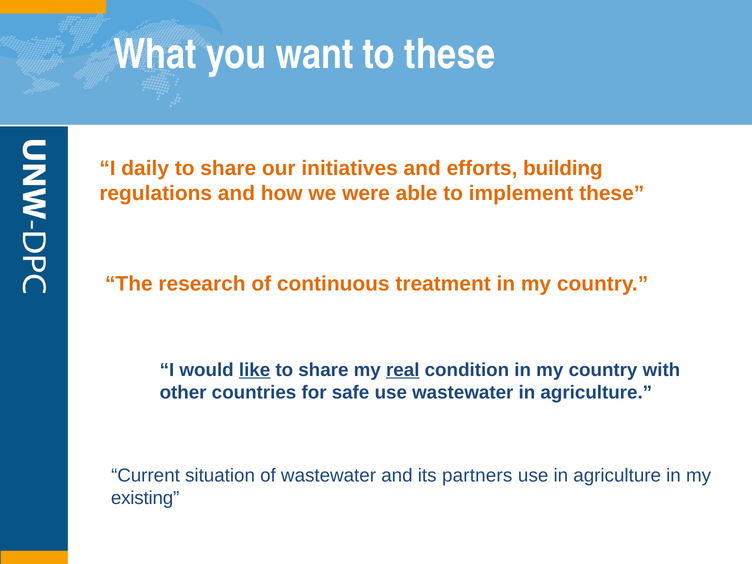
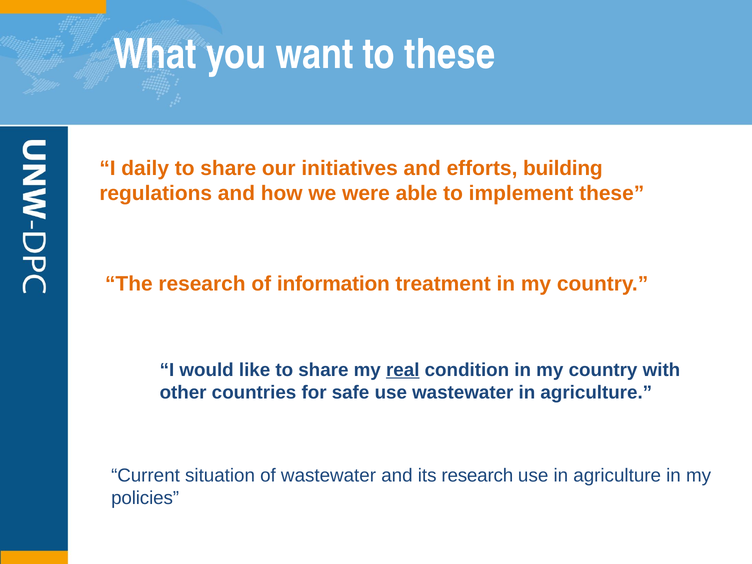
continuous: continuous -> information
like underline: present -> none
its partners: partners -> research
existing: existing -> policies
